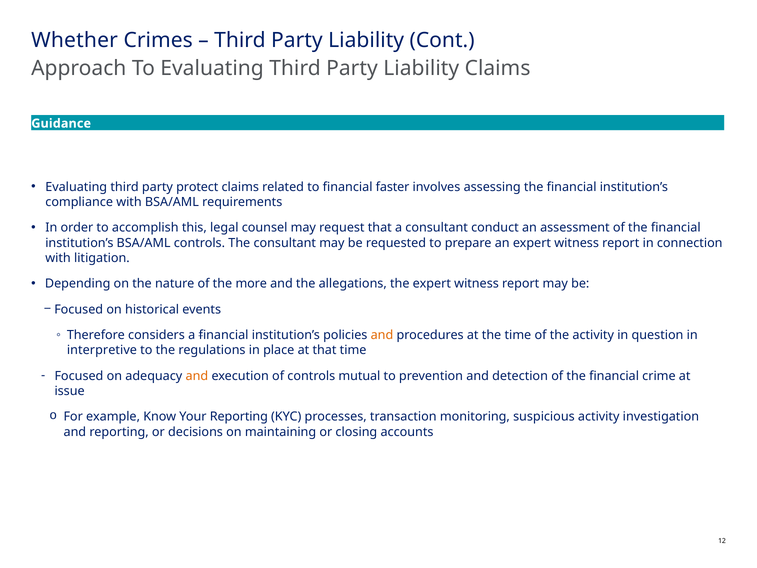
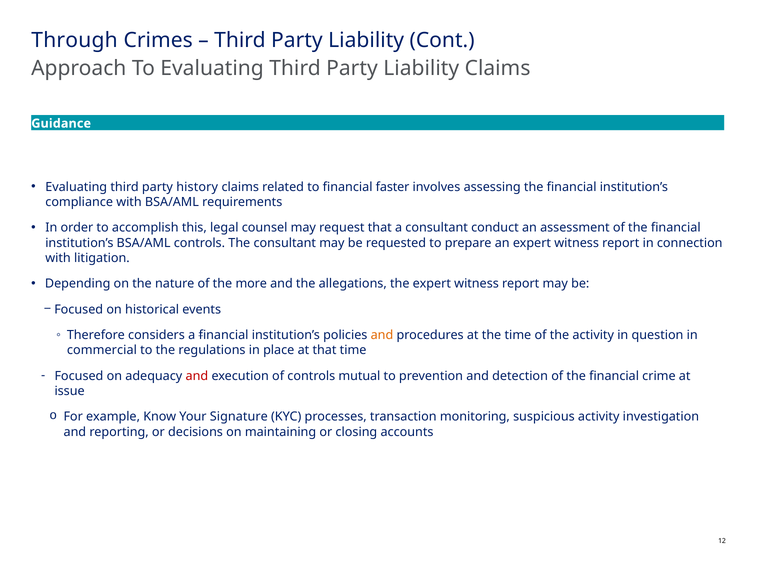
Whether: Whether -> Through
protect: protect -> history
interpretive: interpretive -> commercial
and at (197, 376) colour: orange -> red
Your Reporting: Reporting -> Signature
